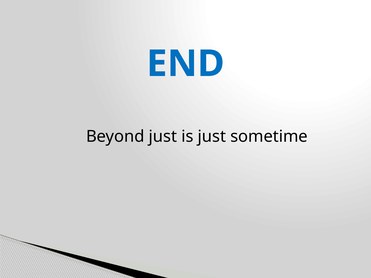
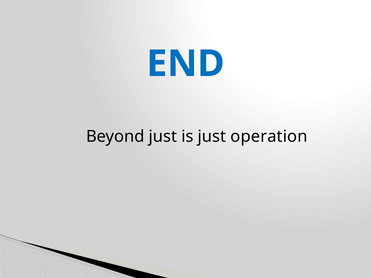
sometime: sometime -> operation
